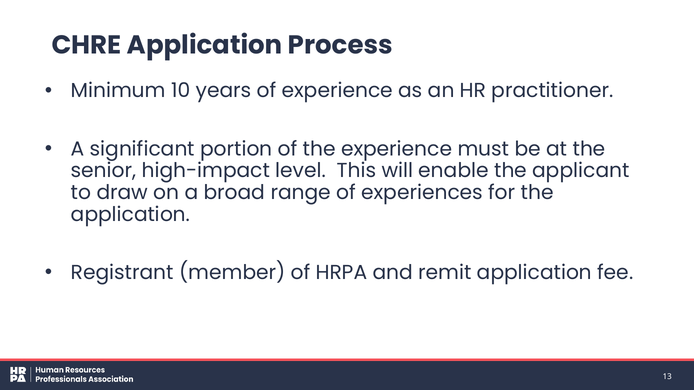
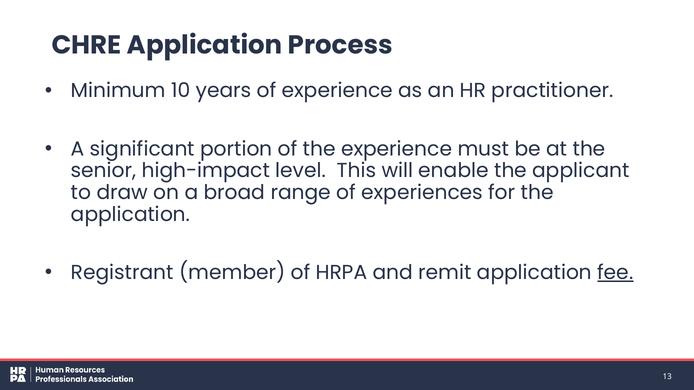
fee underline: none -> present
